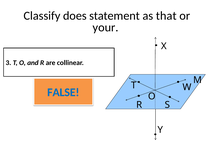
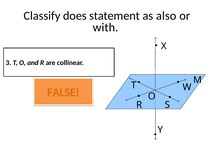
that: that -> also
your: your -> with
FALSE colour: blue -> orange
